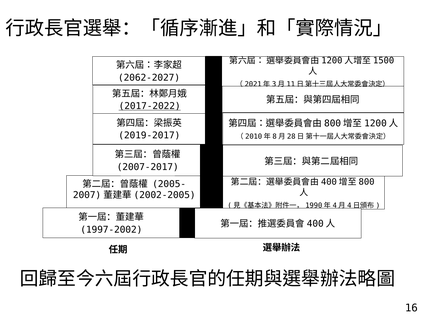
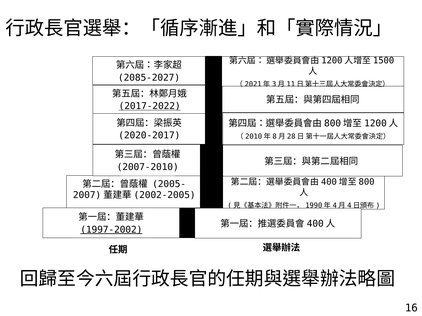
2062-2027: 2062-2027 -> 2085-2027
2019-2017: 2019-2017 -> 2020-2017
2007-2017: 2007-2017 -> 2007-2010
1997-2002 underline: none -> present
